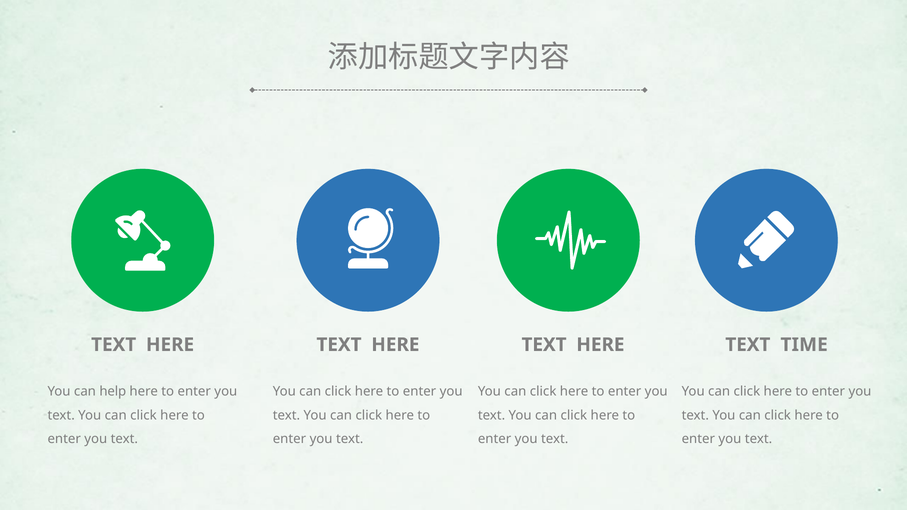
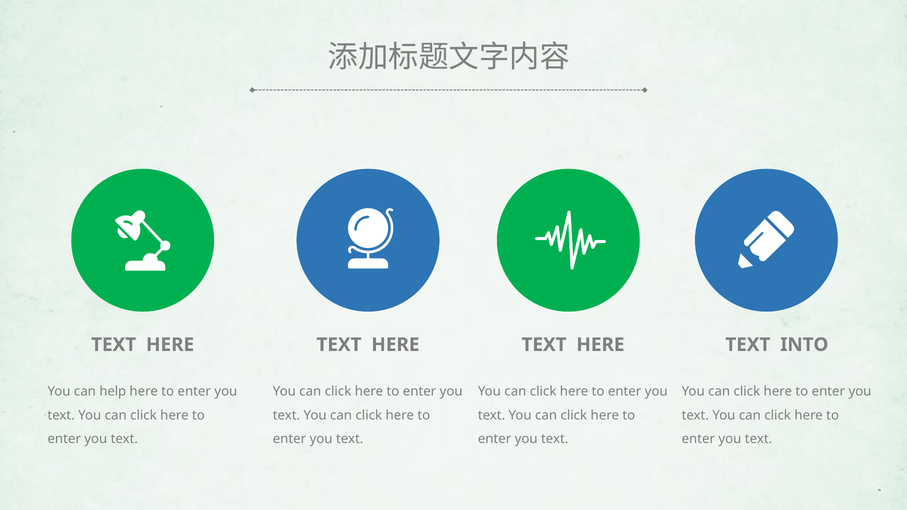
TIME: TIME -> INTO
